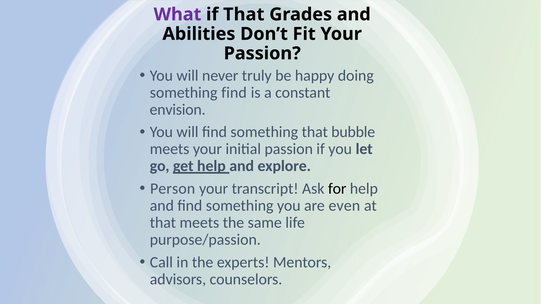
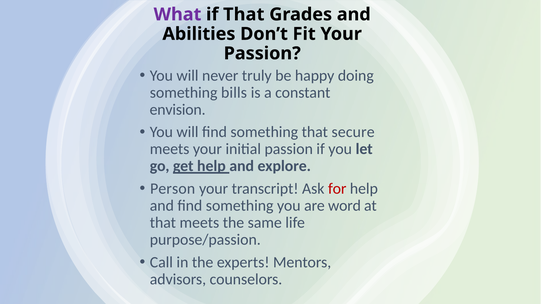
something find: find -> bills
bubble: bubble -> secure
for colour: black -> red
even: even -> word
